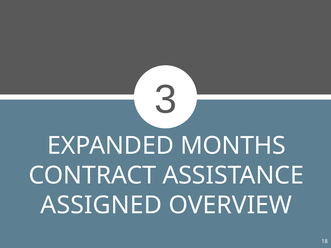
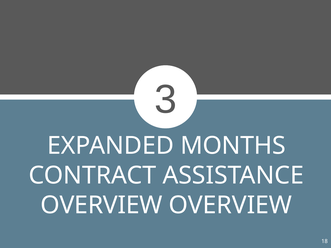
ASSIGNED at (101, 205): ASSIGNED -> OVERVIEW
